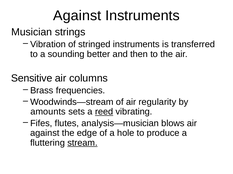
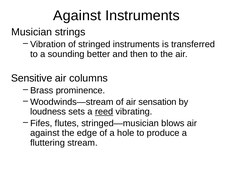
frequencies: frequencies -> prominence
regularity: regularity -> sensation
amounts: amounts -> loudness
analysis—musician: analysis—musician -> stringed—musician
stream underline: present -> none
